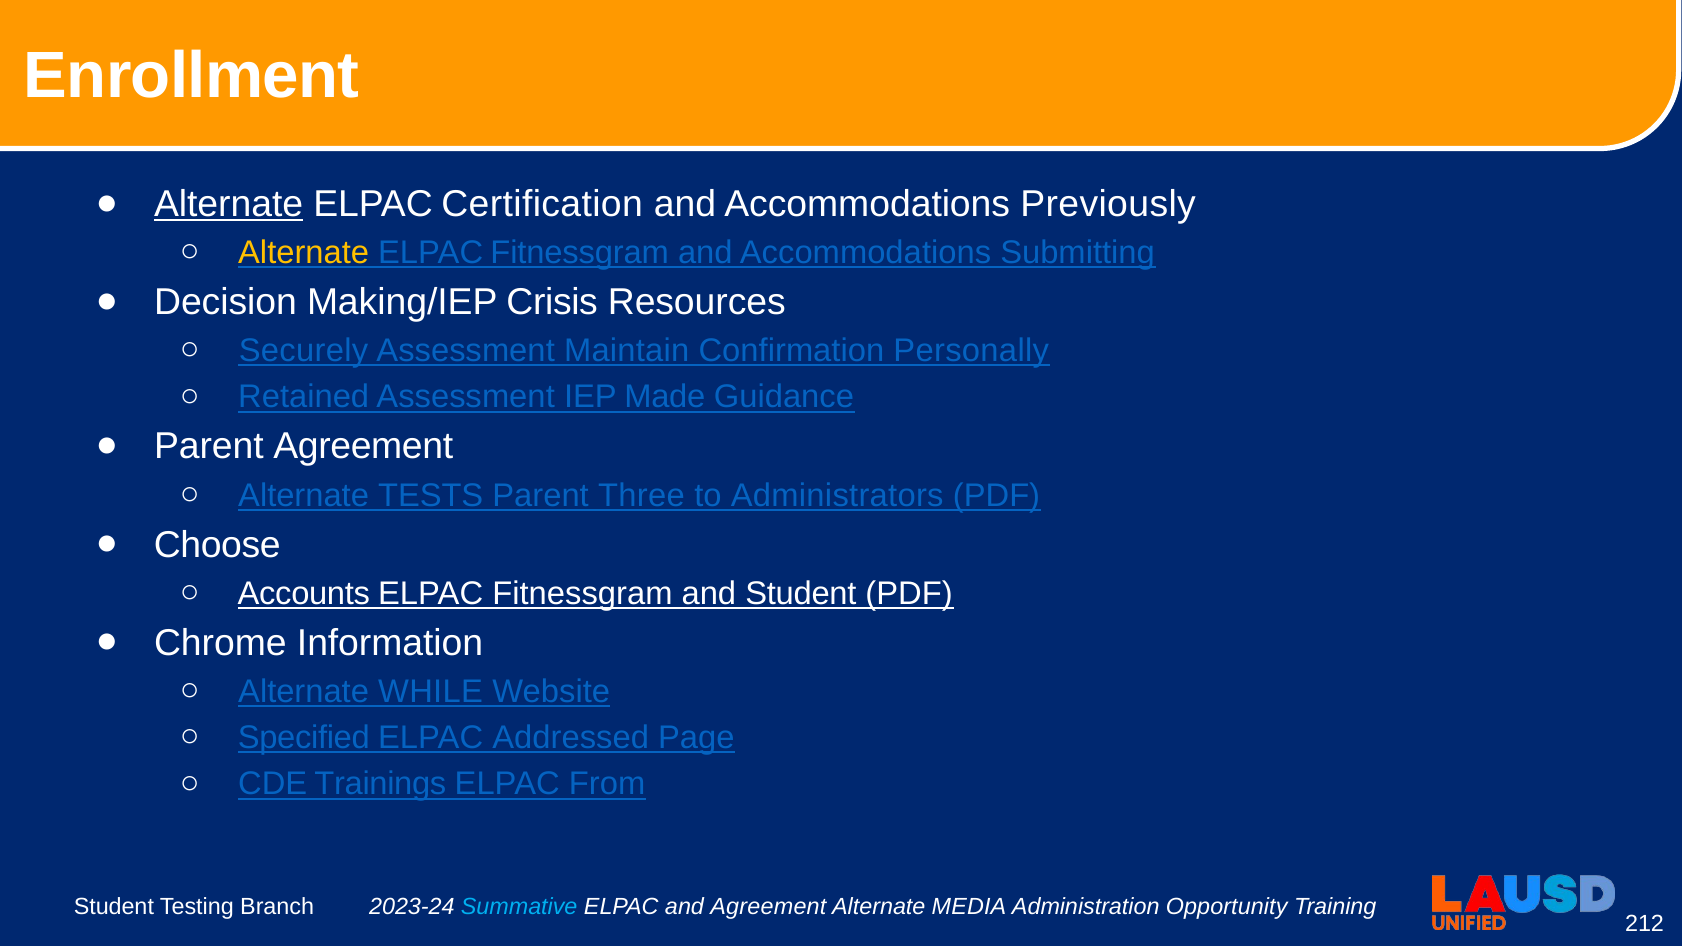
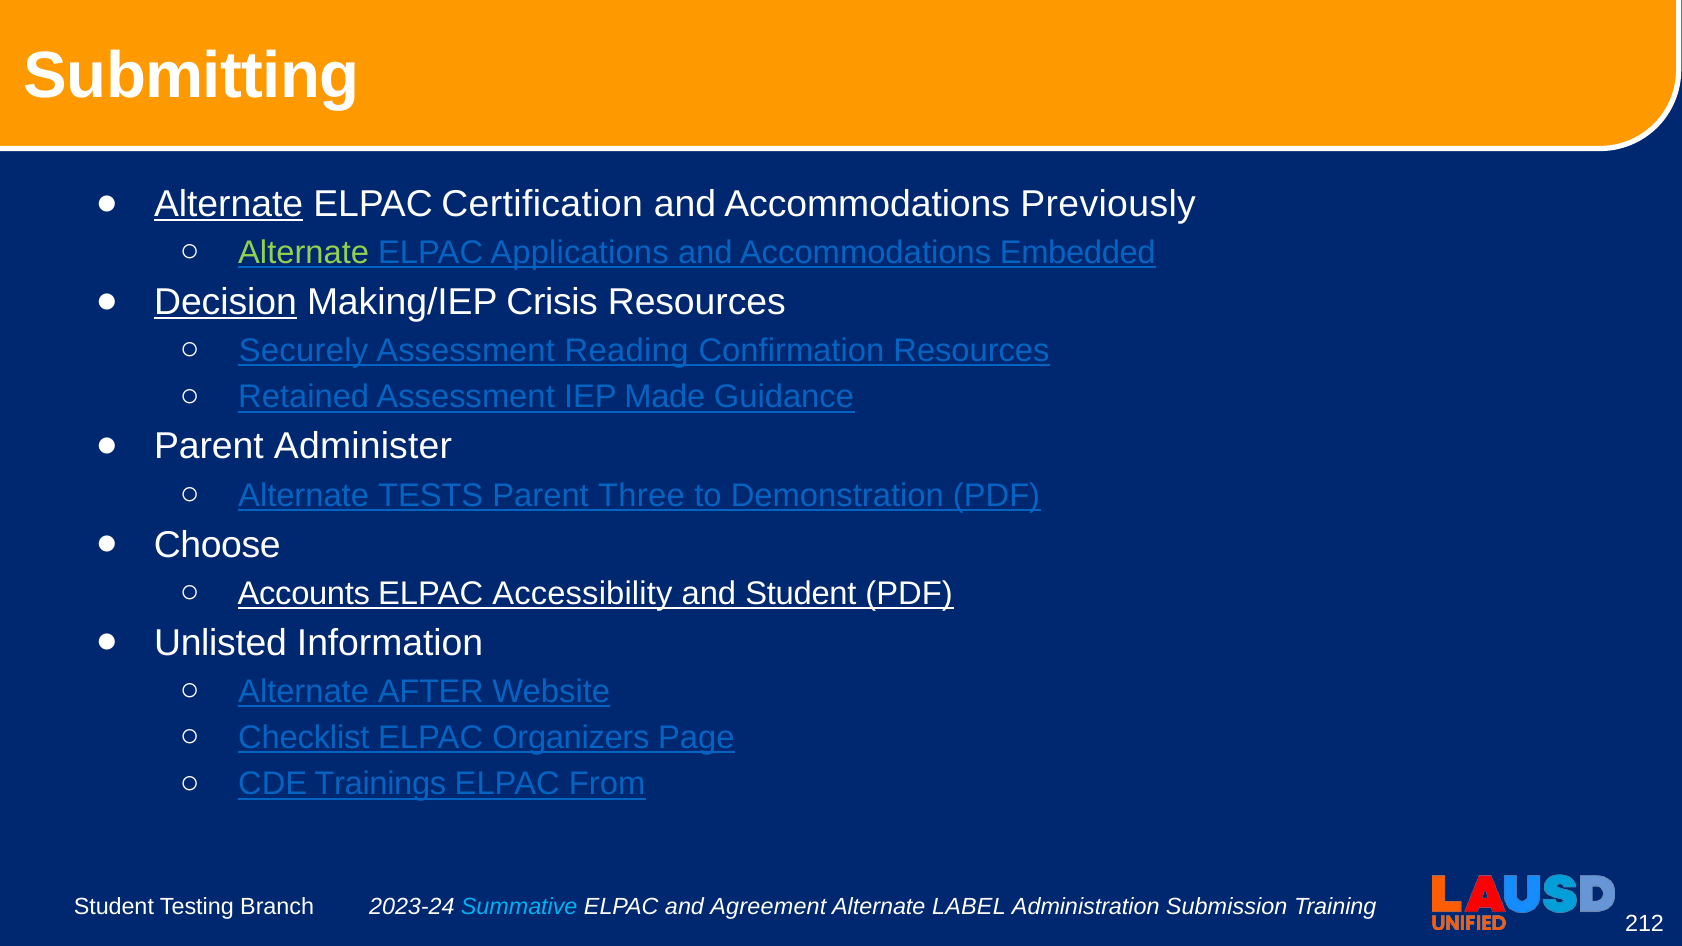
Enrollment: Enrollment -> Submitting
Alternate at (304, 253) colour: yellow -> light green
Fitnessgram at (580, 253): Fitnessgram -> Applications
Submitting: Submitting -> Embedded
Decision underline: none -> present
Maintain: Maintain -> Reading
Confirmation Personally: Personally -> Resources
Parent Agreement: Agreement -> Administer
Administrators: Administrators -> Demonstration
Fitnessgram at (582, 594): Fitnessgram -> Accessibility
Chrome: Chrome -> Unlisted
WHILE: WHILE -> AFTER
Specified: Specified -> Checklist
Addressed: Addressed -> Organizers
MEDIA: MEDIA -> LABEL
Opportunity: Opportunity -> Submission
